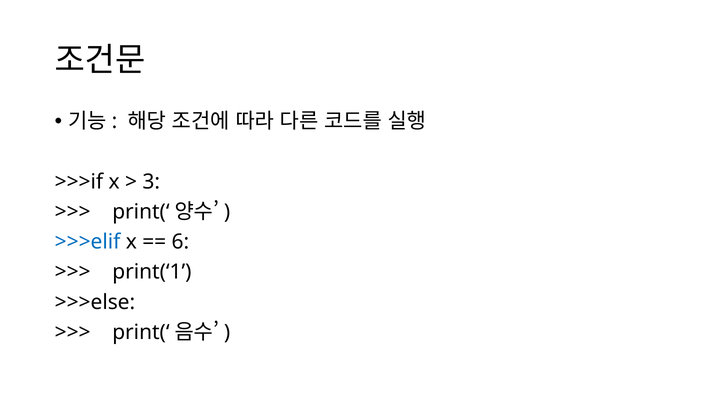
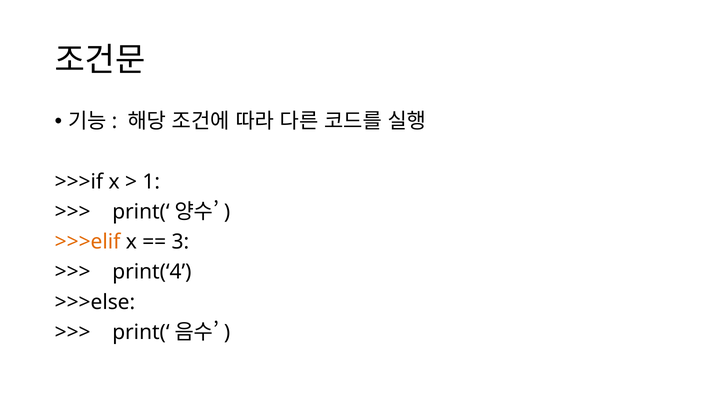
3: 3 -> 1
>>>elif colour: blue -> orange
6: 6 -> 3
print(‘1: print(‘1 -> print(‘4
